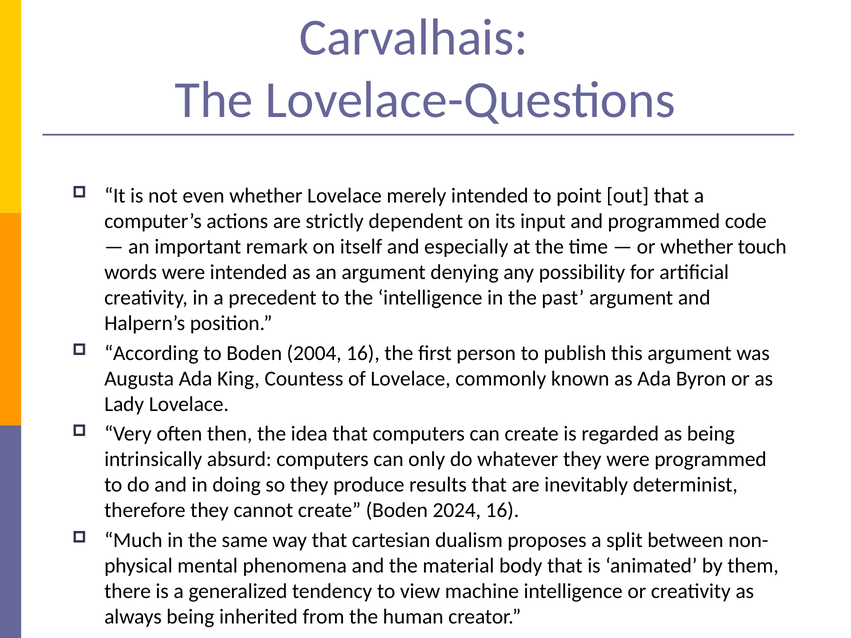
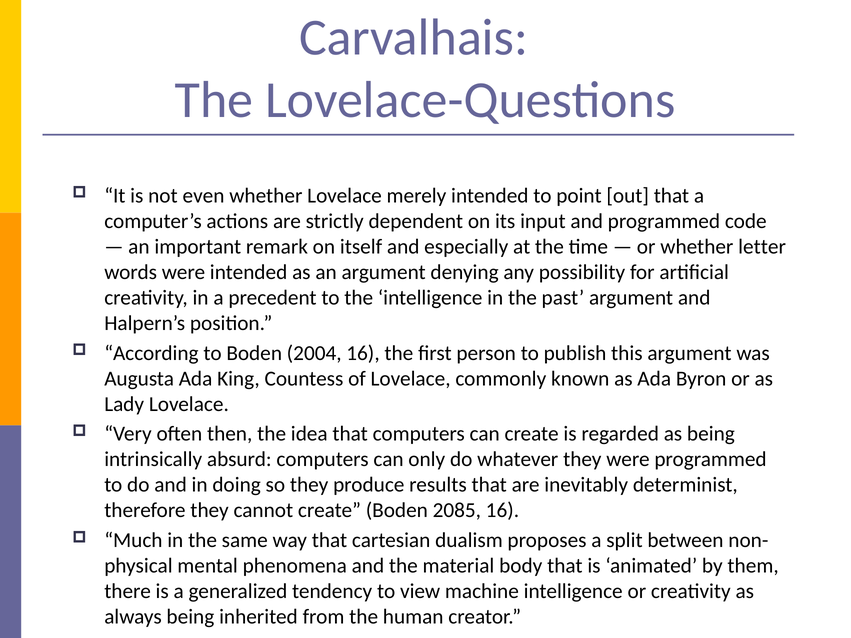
touch: touch -> letter
2024: 2024 -> 2085
